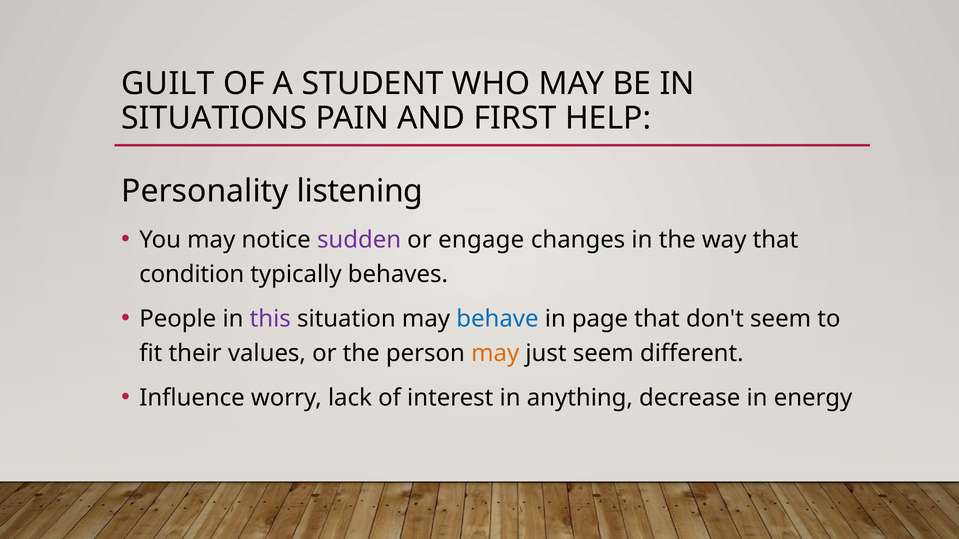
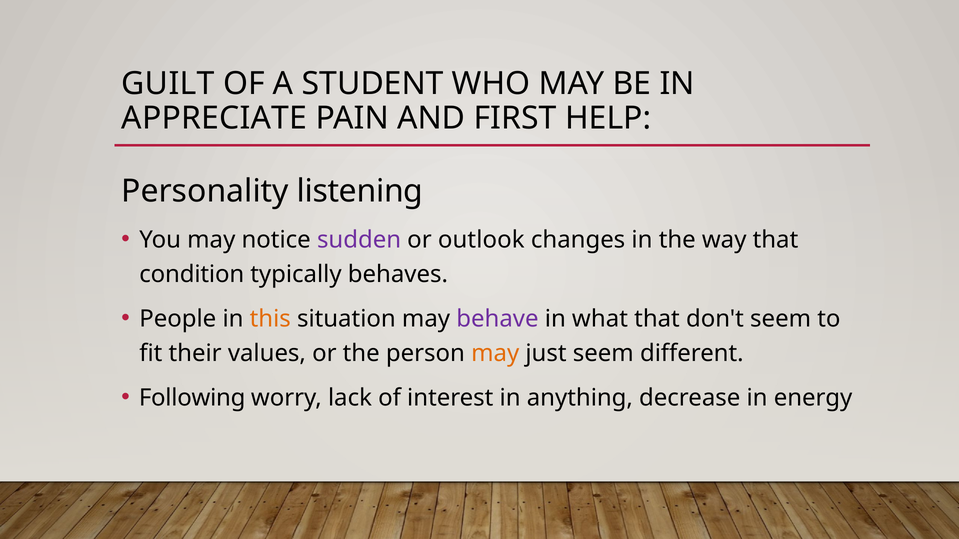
SITUATIONS: SITUATIONS -> APPRECIATE
engage: engage -> outlook
this colour: purple -> orange
behave colour: blue -> purple
page: page -> what
Influence: Influence -> Following
